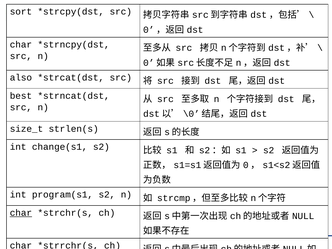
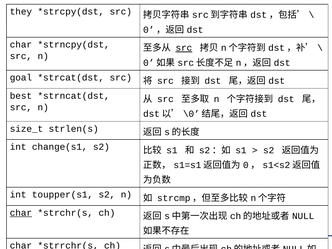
sort: sort -> they
src at (184, 48) underline: none -> present
also: also -> goal
program(s1: program(s1 -> toupper(s1
